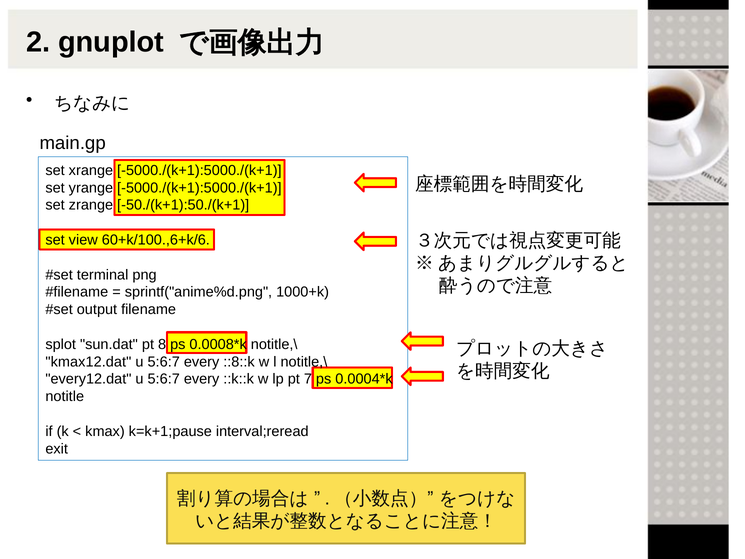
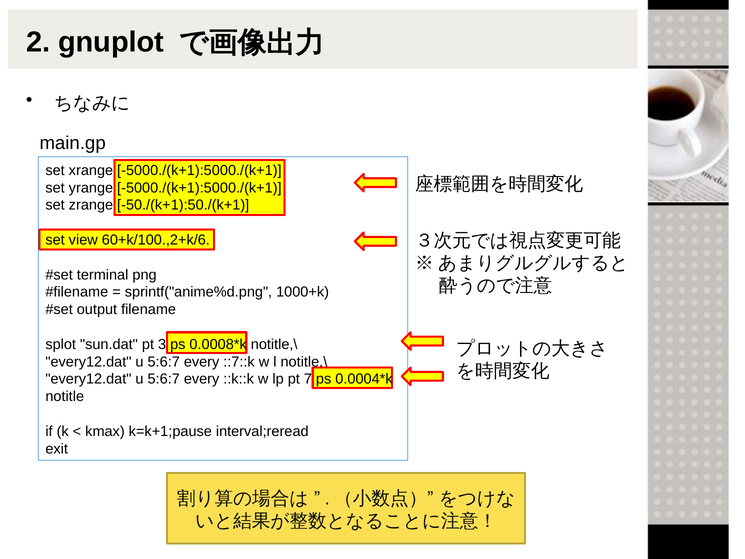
60+k/100.,6+k/6: 60+k/100.,6+k/6 -> 60+k/100.,2+k/6
8: 8 -> 3
kmax12.dat at (88, 362): kmax12.dat -> every12.dat
::8::k: ::8::k -> ::7::k
